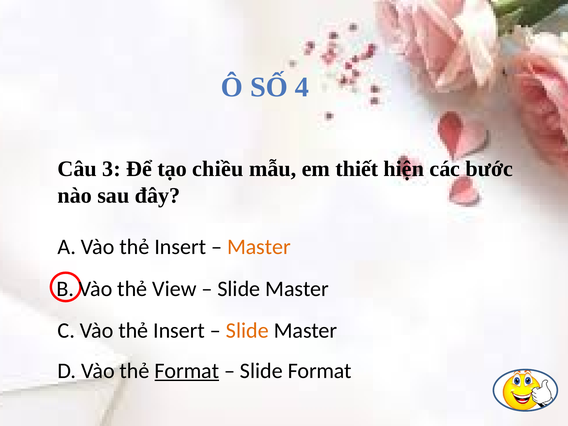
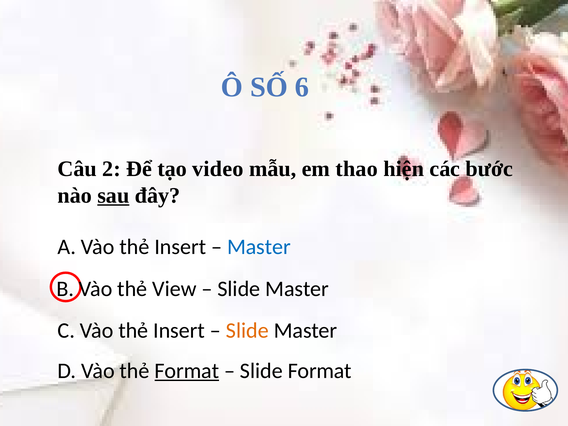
4: 4 -> 6
3: 3 -> 2
chiều: chiều -> video
thiết: thiết -> thao
sau underline: none -> present
Master at (259, 247) colour: orange -> blue
